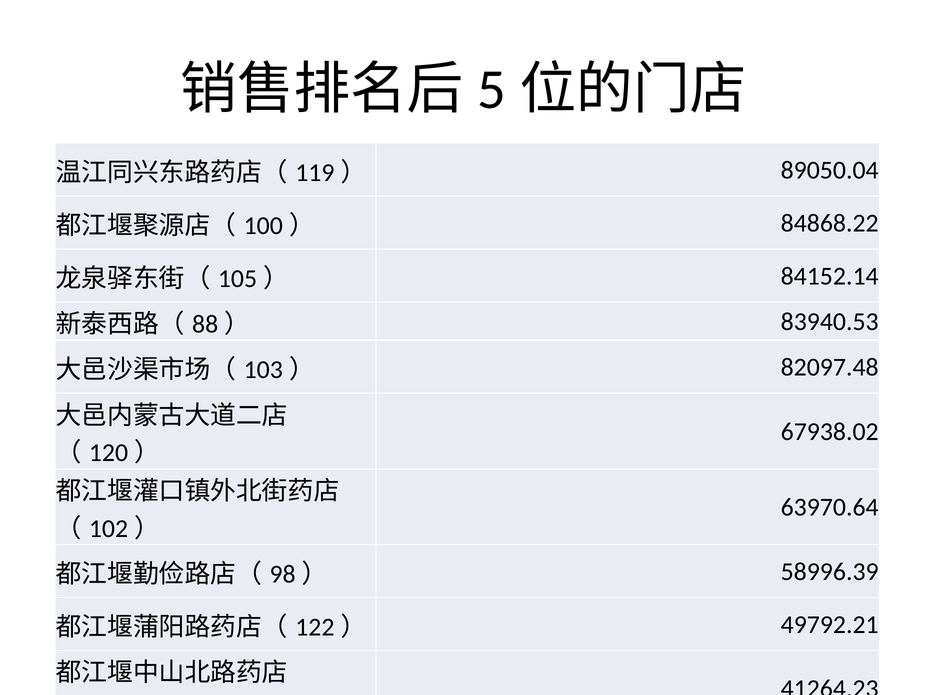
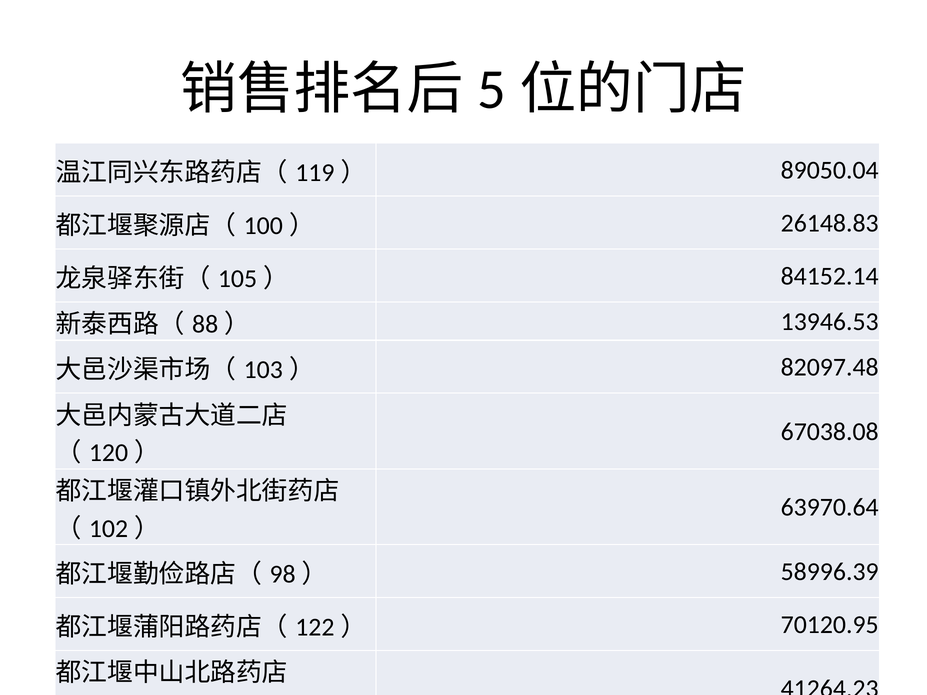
84868.22: 84868.22 -> 26148.83
83940.53: 83940.53 -> 13946.53
67938.02: 67938.02 -> 67038.08
49792.21: 49792.21 -> 70120.95
